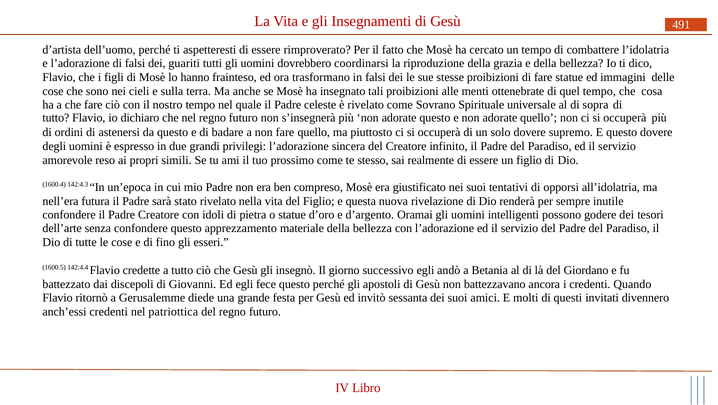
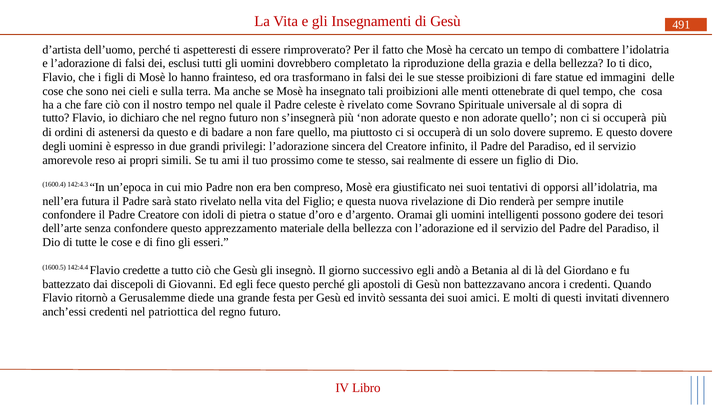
guariti: guariti -> esclusi
coordinarsi: coordinarsi -> completato
